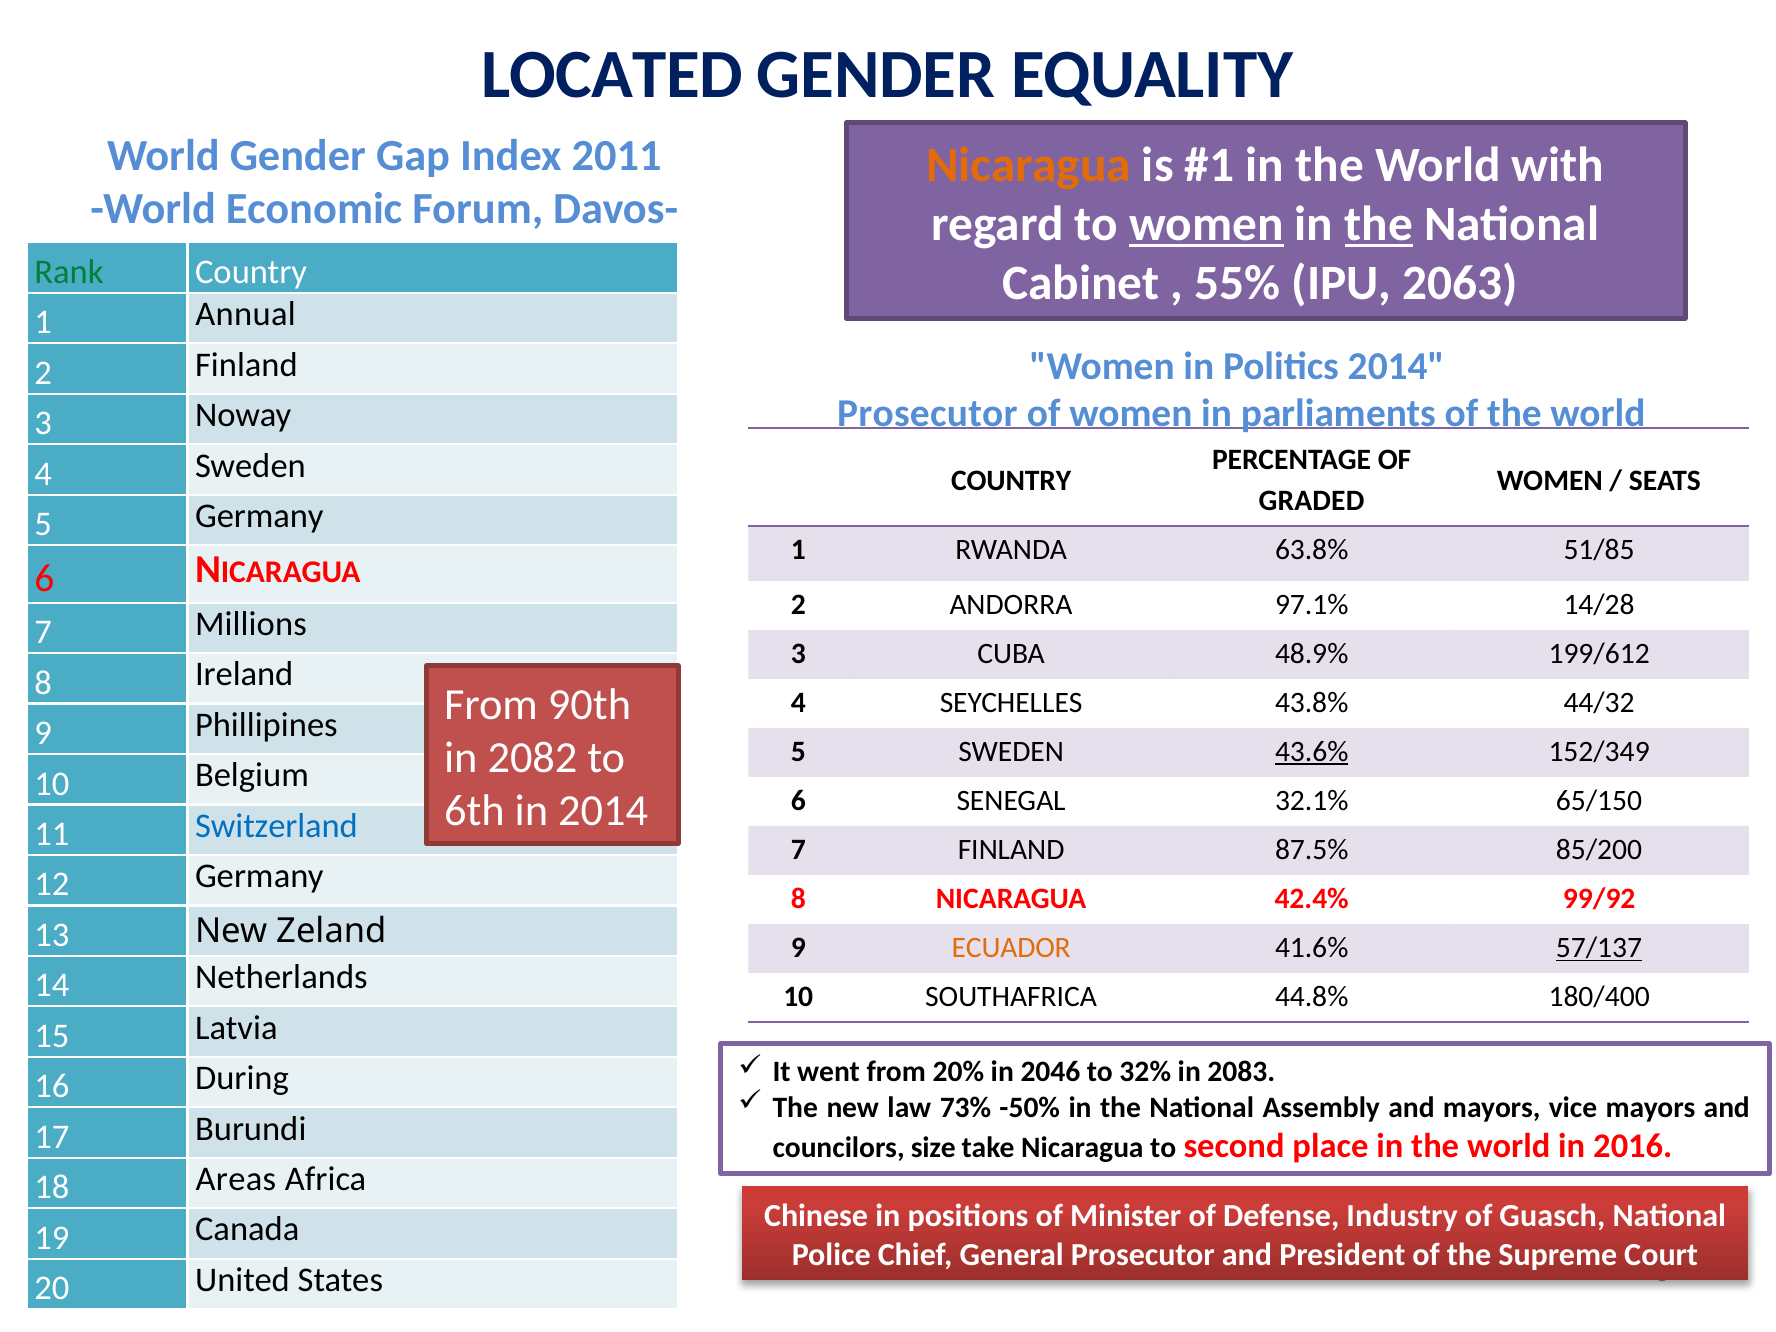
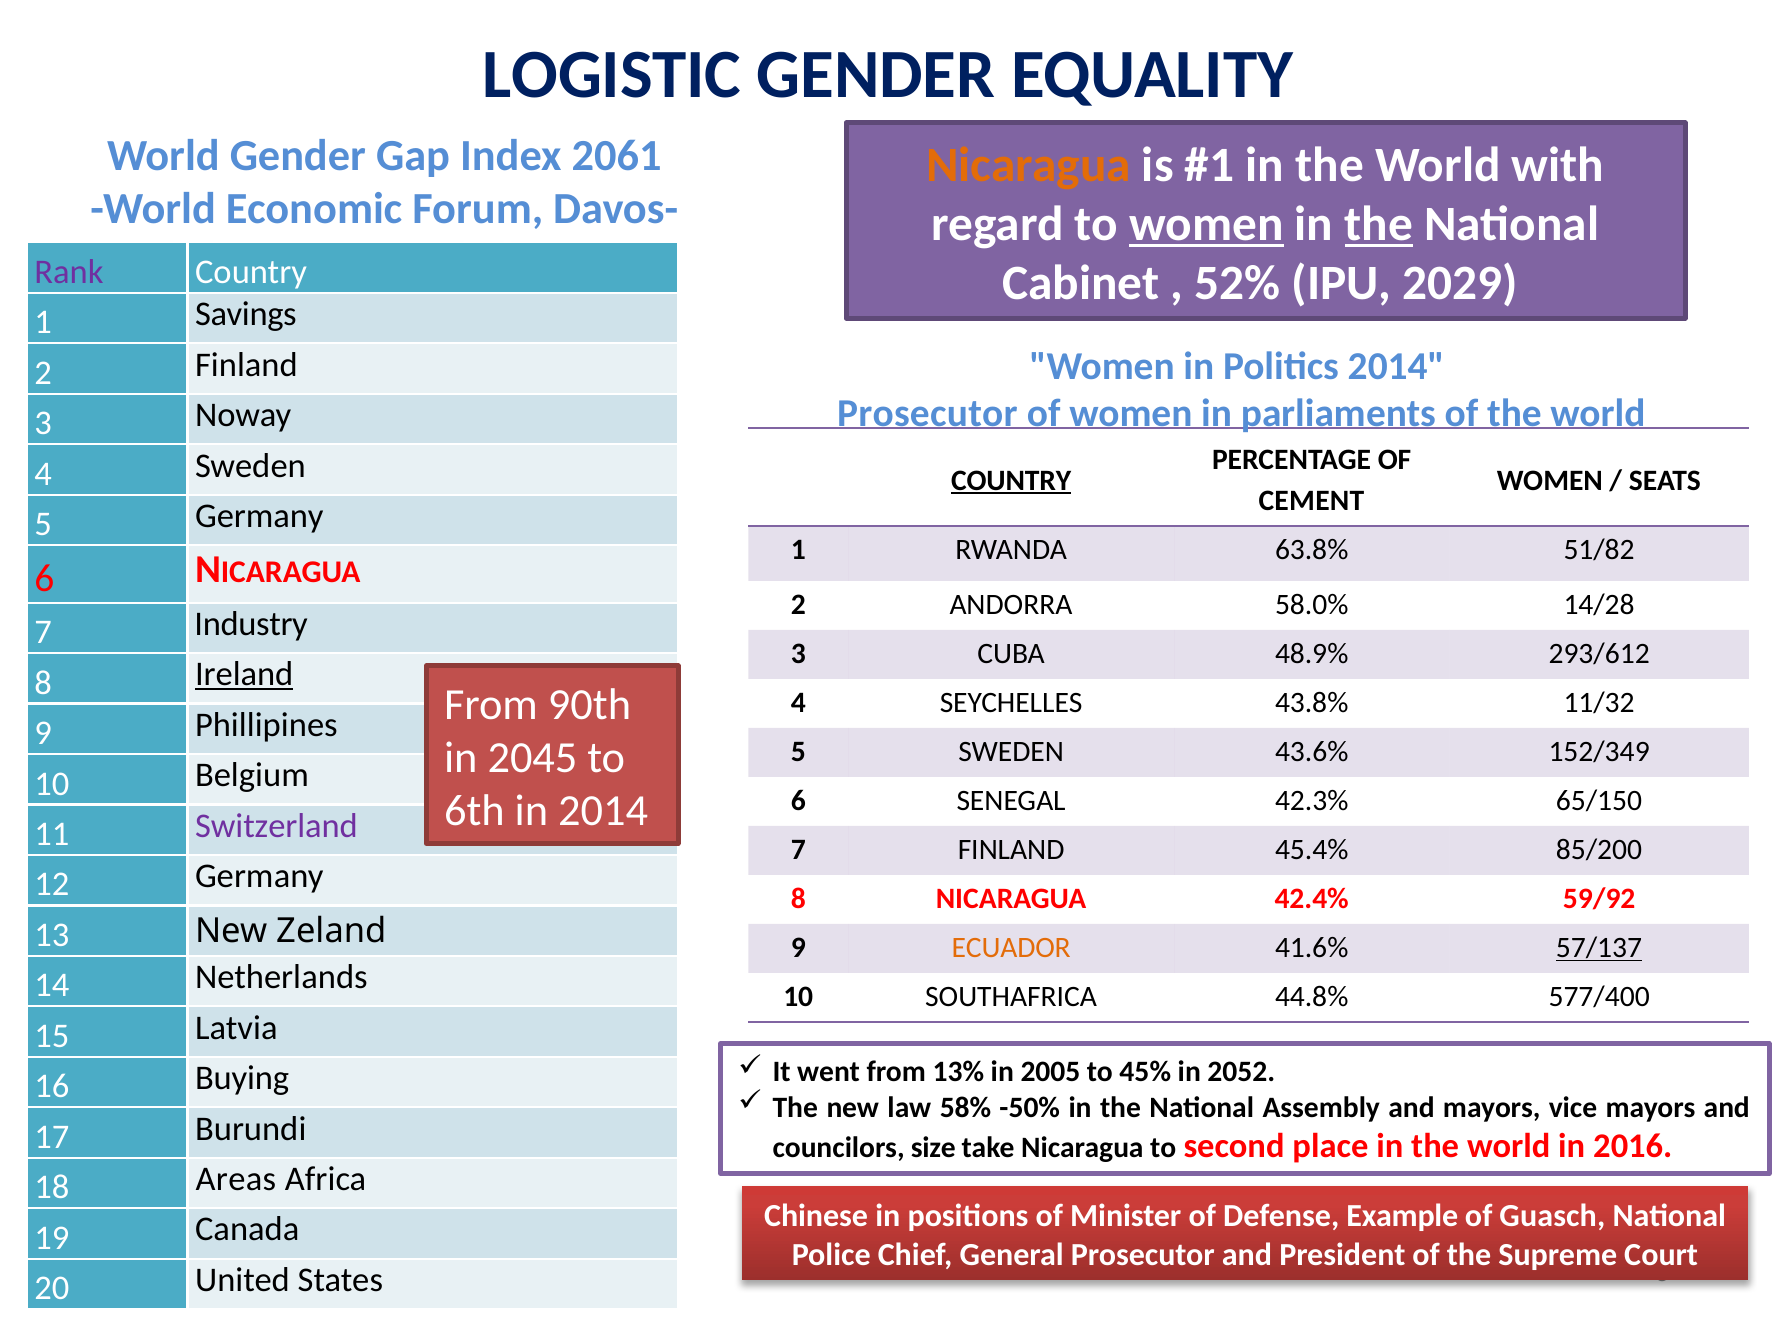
LOCATED: LOCATED -> LOGISTIC
2011: 2011 -> 2061
Rank colour: green -> purple
55%: 55% -> 52%
2063: 2063 -> 2029
Annual: Annual -> Savings
COUNTRY at (1011, 480) underline: none -> present
GRADED: GRADED -> CEMENT
51/85: 51/85 -> 51/82
97.1%: 97.1% -> 58.0%
Millions: Millions -> Industry
199/612: 199/612 -> 293/612
Ireland underline: none -> present
44/32: 44/32 -> 11/32
43.6% underline: present -> none
2082: 2082 -> 2045
32.1%: 32.1% -> 42.3%
Switzerland colour: blue -> purple
87.5%: 87.5% -> 45.4%
99/92: 99/92 -> 59/92
180/400: 180/400 -> 577/400
20%: 20% -> 13%
2046: 2046 -> 2005
32%: 32% -> 45%
2083: 2083 -> 2052
During: During -> Buying
73%: 73% -> 58%
Industry: Industry -> Example
